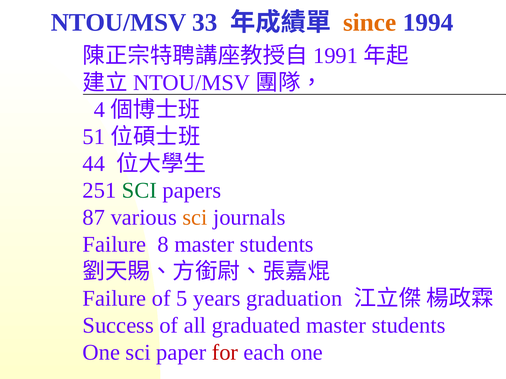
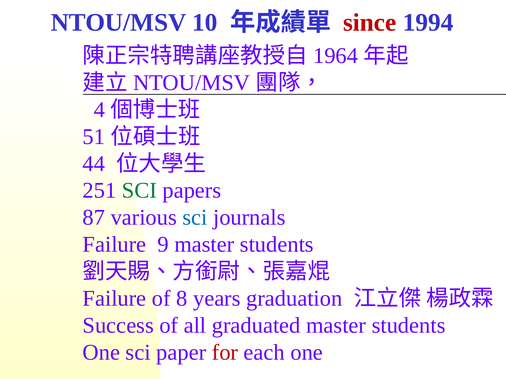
33: 33 -> 10
since colour: orange -> red
1991: 1991 -> 1964
sci at (195, 218) colour: orange -> blue
8: 8 -> 9
5: 5 -> 8
